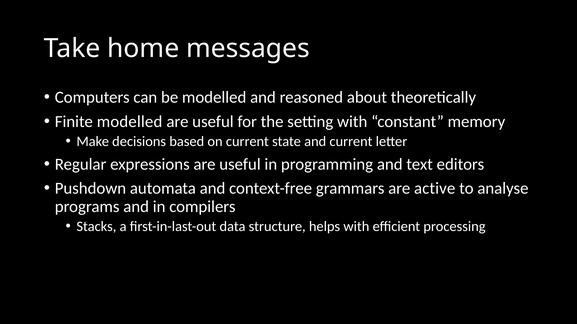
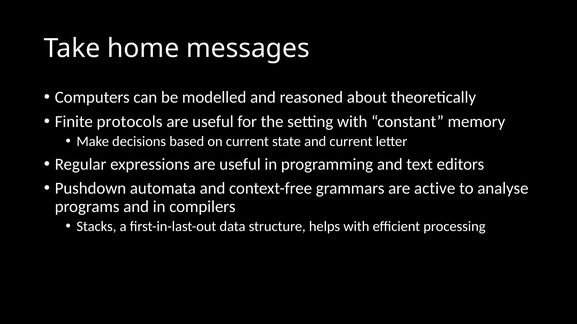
Finite modelled: modelled -> protocols
